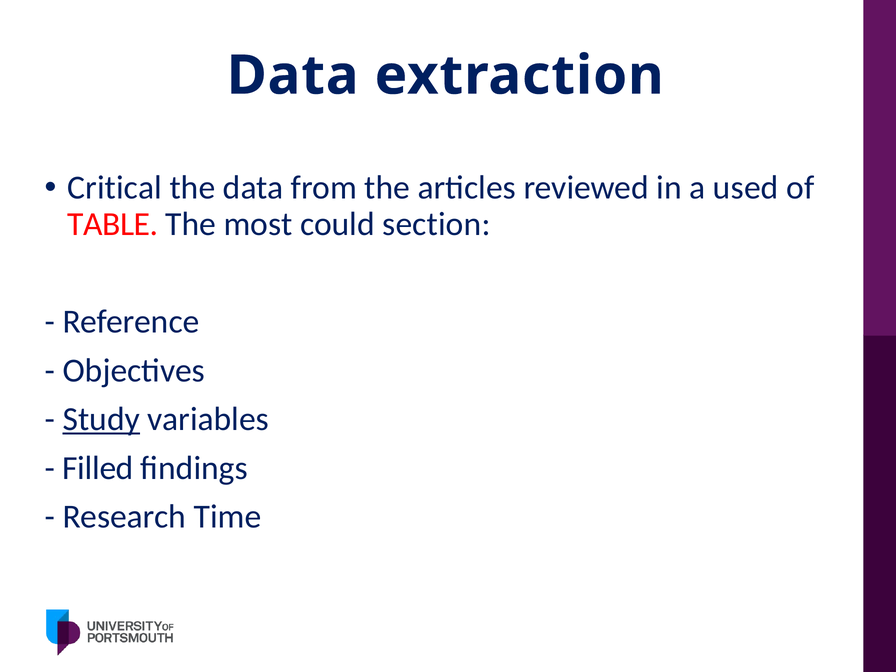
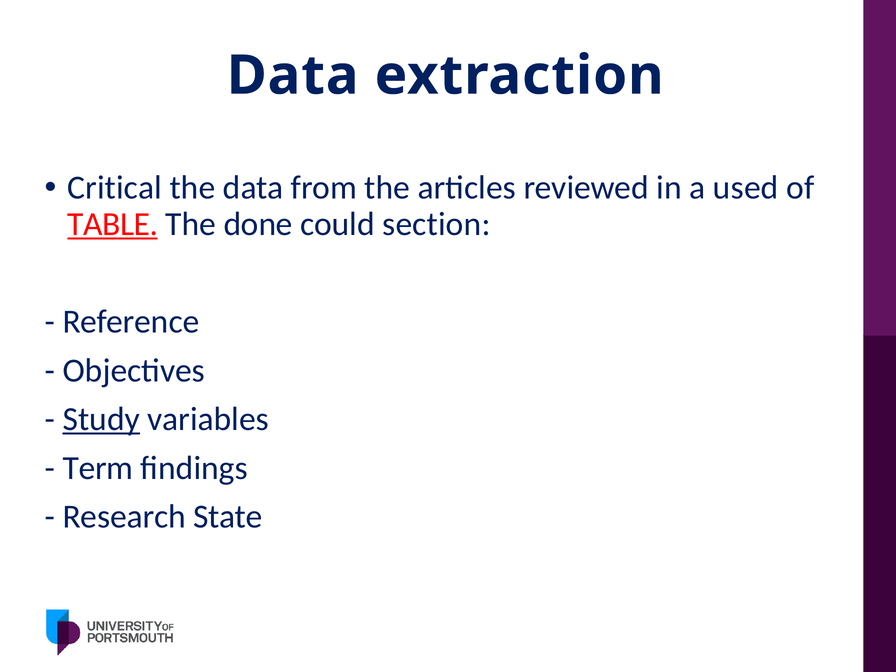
TABLE underline: none -> present
most: most -> done
Filled: Filled -> Term
Time: Time -> State
